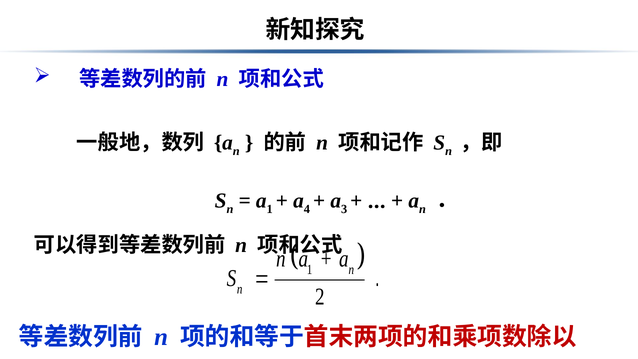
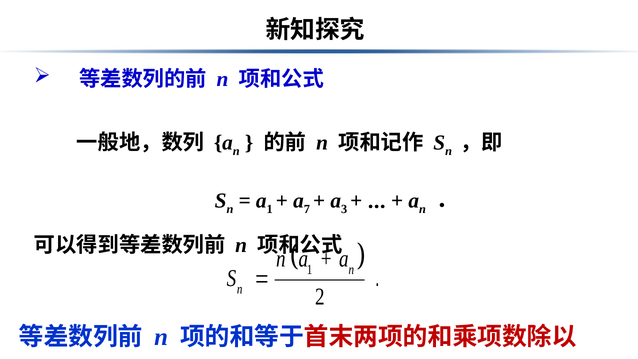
4: 4 -> 7
